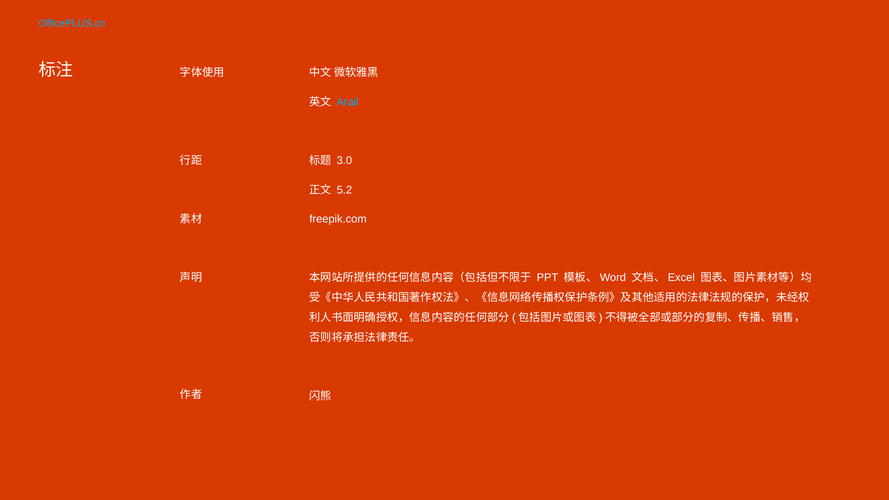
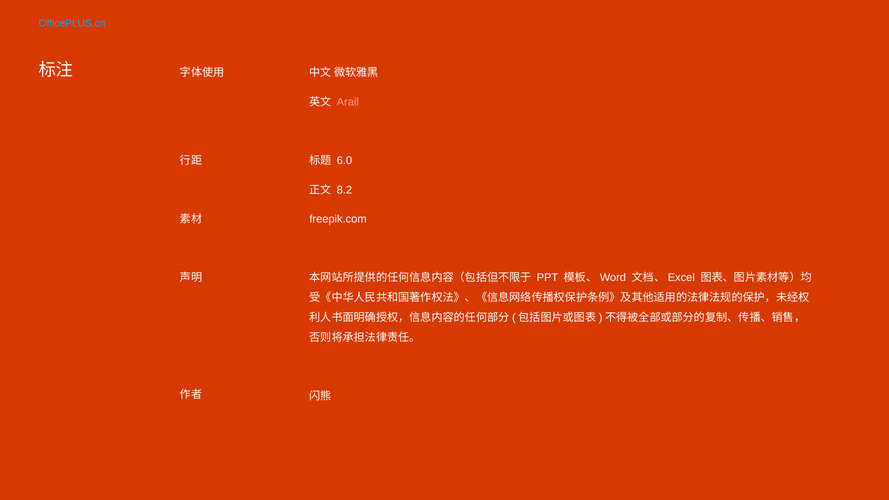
Arail colour: light blue -> pink
3.0: 3.0 -> 6.0
5.2: 5.2 -> 8.2
